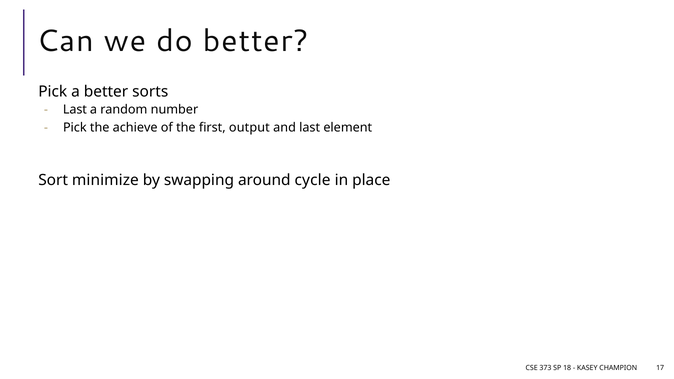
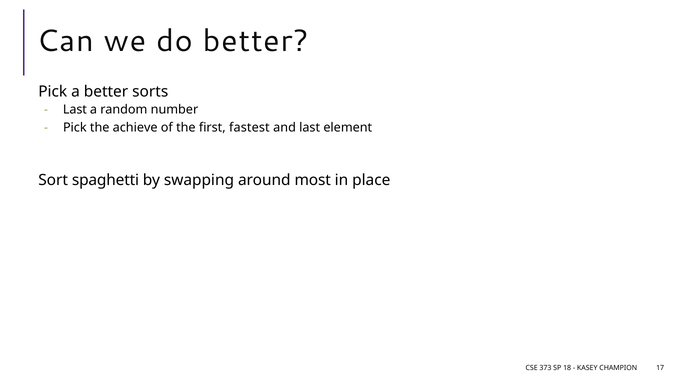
output: output -> fastest
minimize: minimize -> spaghetti
cycle: cycle -> most
